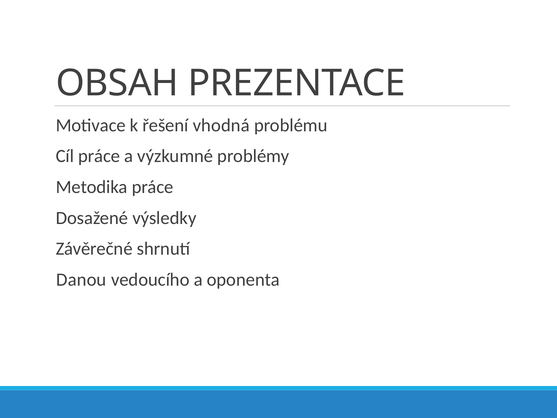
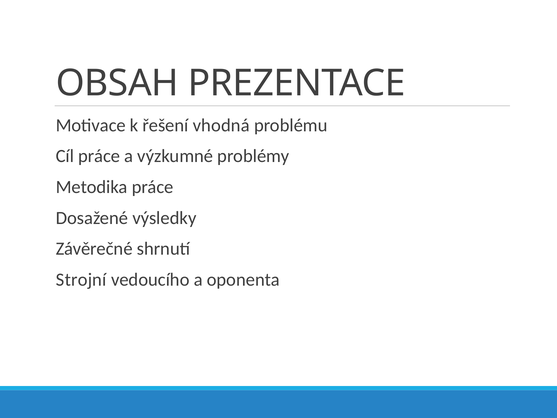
Danou: Danou -> Strojní
